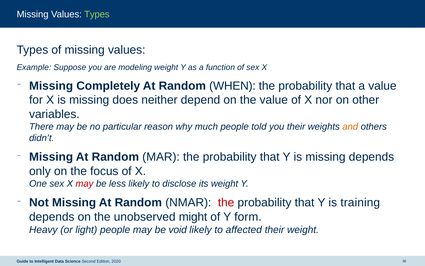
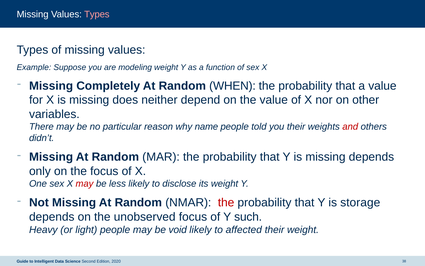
Types at (97, 14) colour: light green -> pink
much: much -> name
and colour: orange -> red
training: training -> storage
unobserved might: might -> focus
form: form -> such
